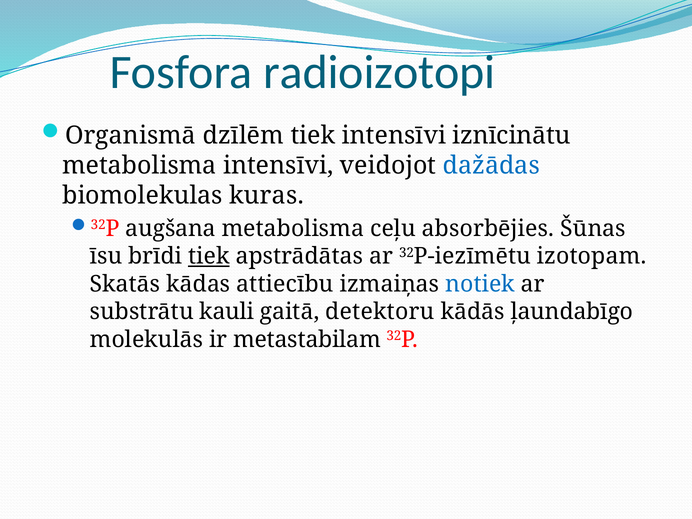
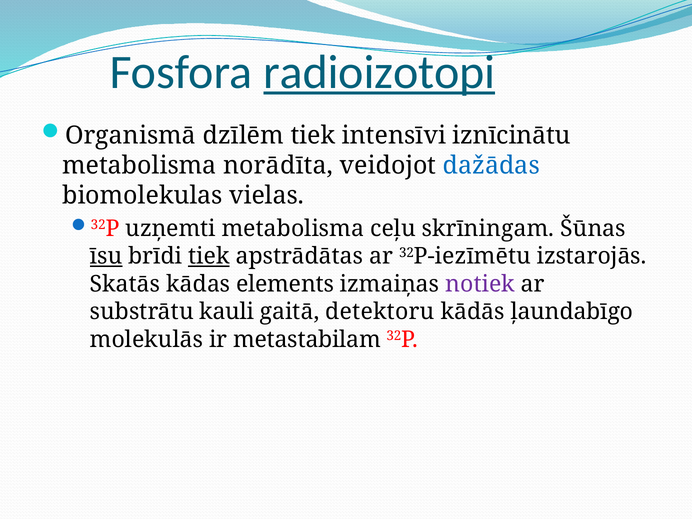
radioizotopi underline: none -> present
metabolisma intensīvi: intensīvi -> norādīta
kuras: kuras -> vielas
augšana: augšana -> uzņemti
absorbējies: absorbējies -> skrīningam
īsu underline: none -> present
izotopam: izotopam -> izstarojās
attiecību: attiecību -> elements
notiek colour: blue -> purple
